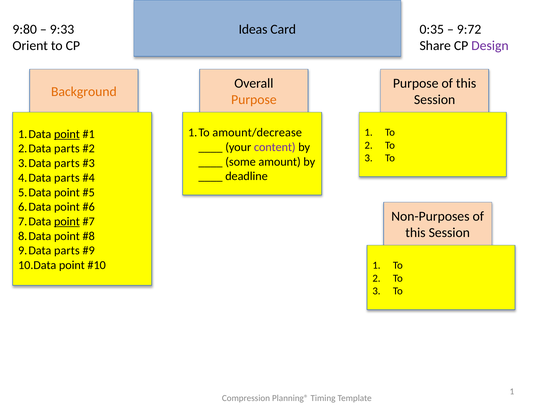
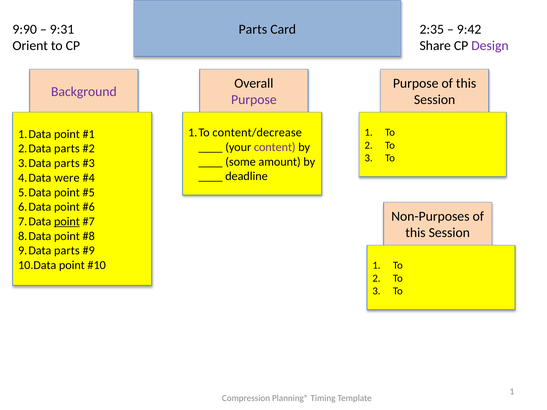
9:80: 9:80 -> 9:90
9:33: 9:33 -> 9:31
Ideas at (253, 29): Ideas -> Parts
0:35: 0:35 -> 2:35
9:72: 9:72 -> 9:42
Background colour: orange -> purple
Purpose at (254, 100) colour: orange -> purple
amount/decrease: amount/decrease -> content/decrease
point at (67, 134) underline: present -> none
parts at (67, 178): parts -> were
